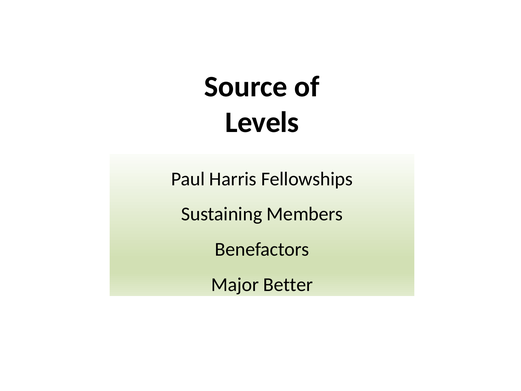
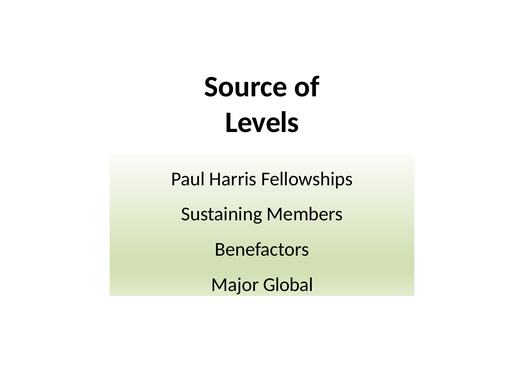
Better: Better -> Global
